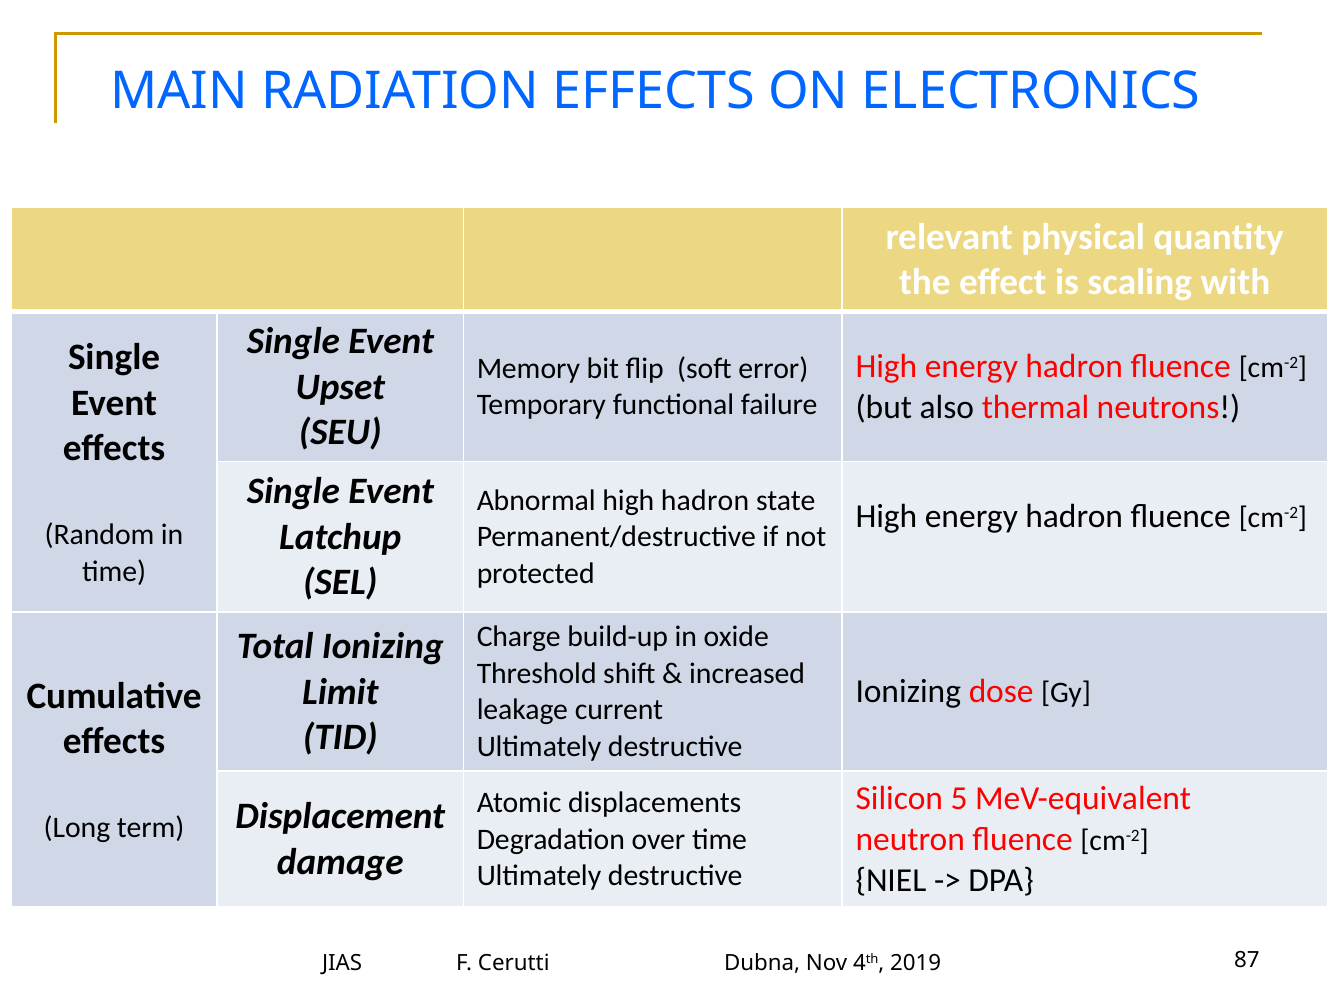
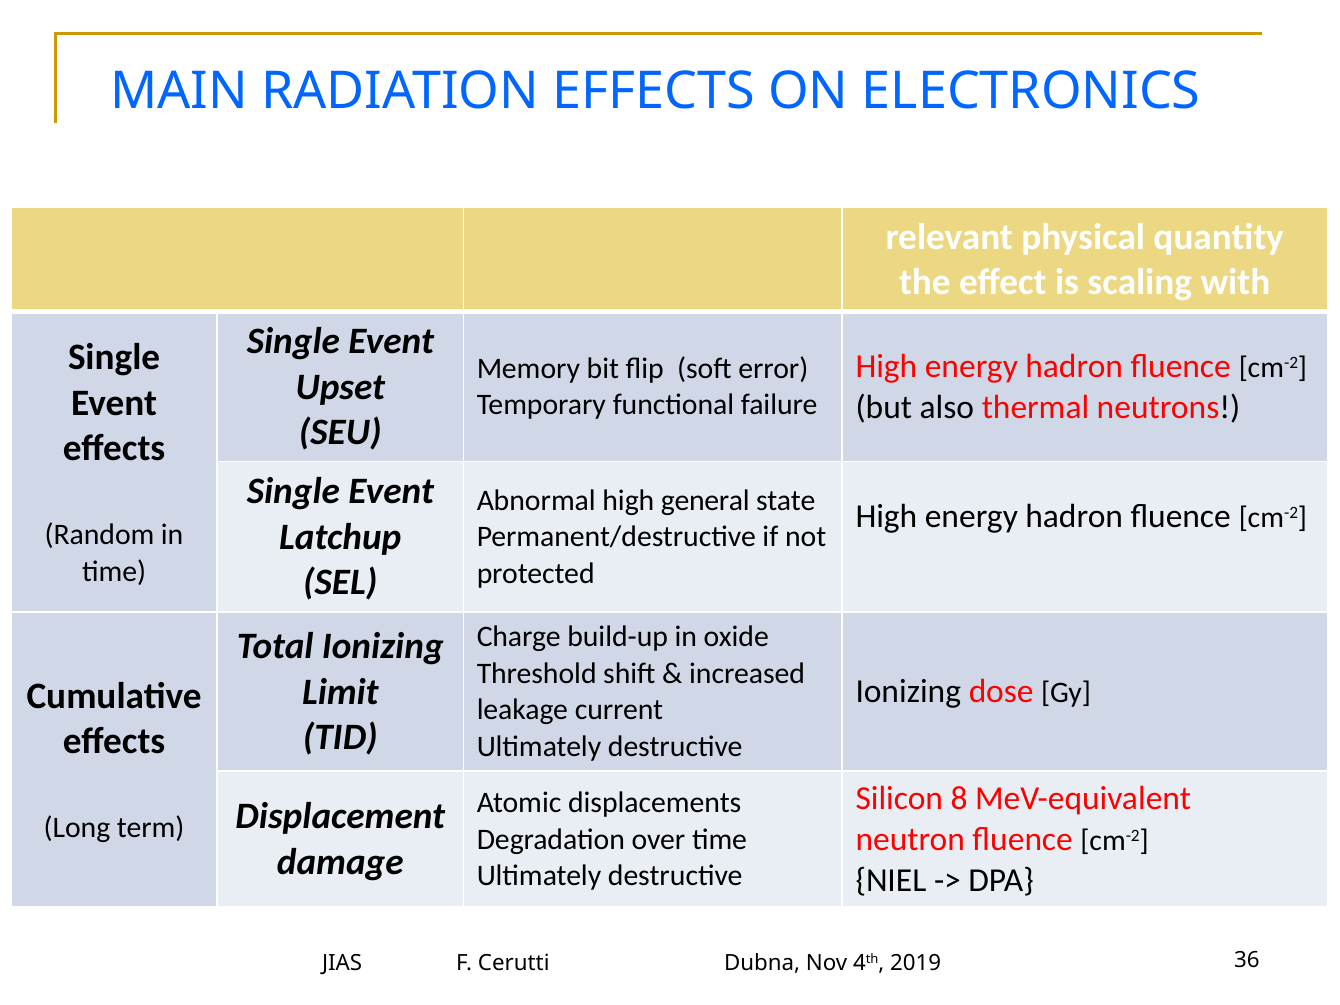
high hadron: hadron -> general
5: 5 -> 8
87: 87 -> 36
